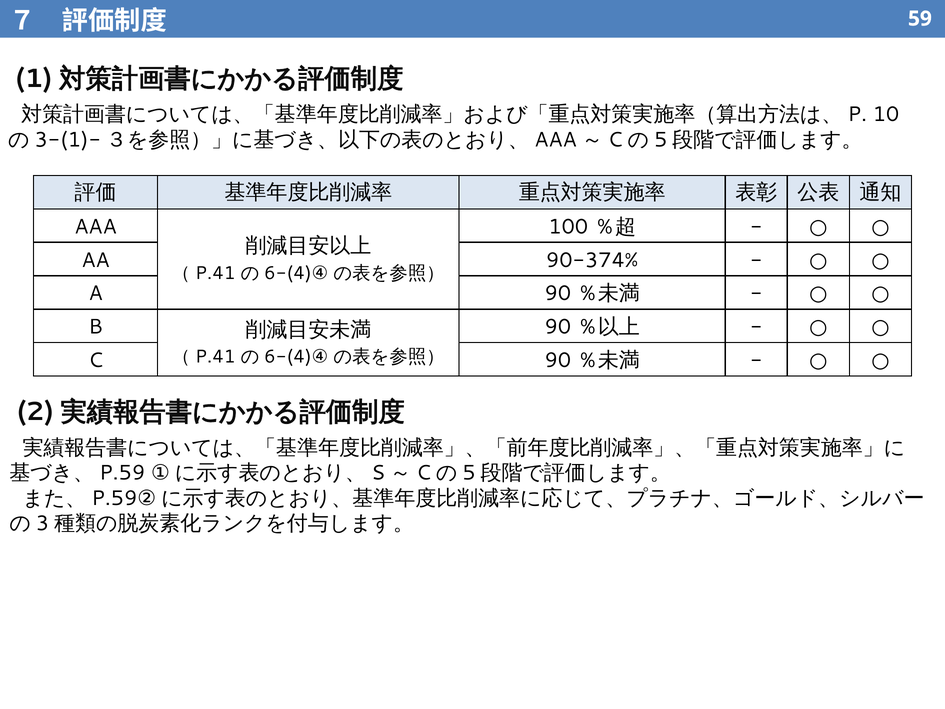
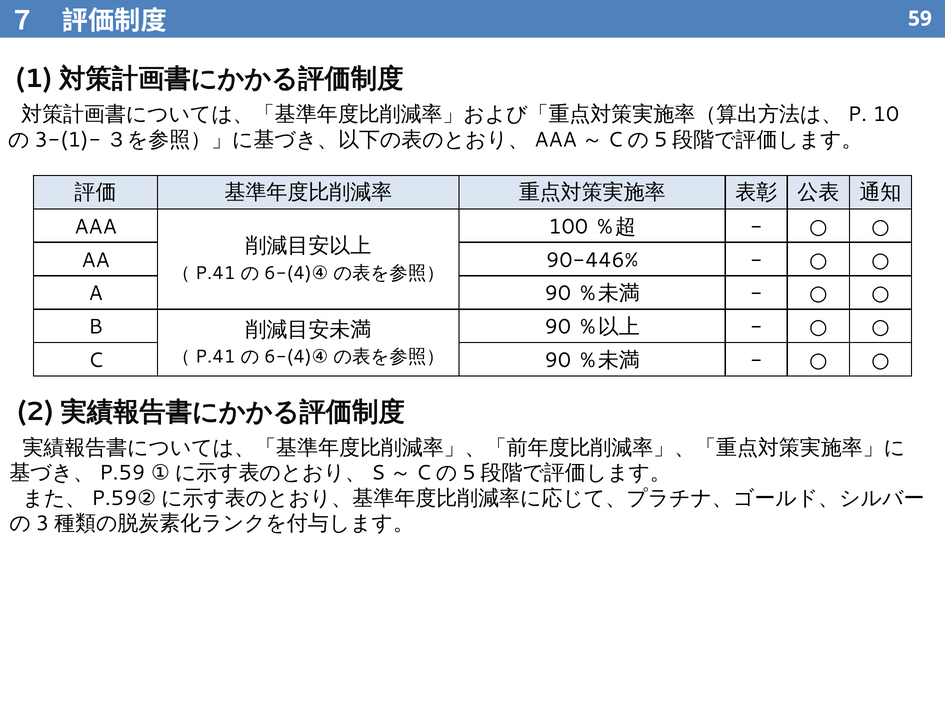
90-374%: 90-374% -> 90-446%
